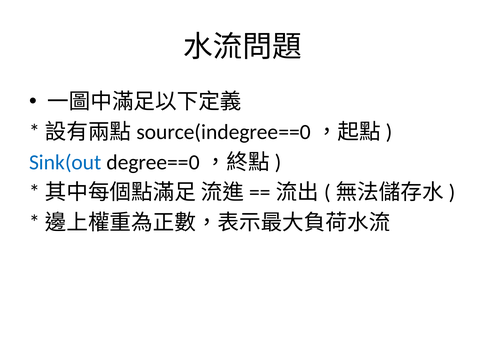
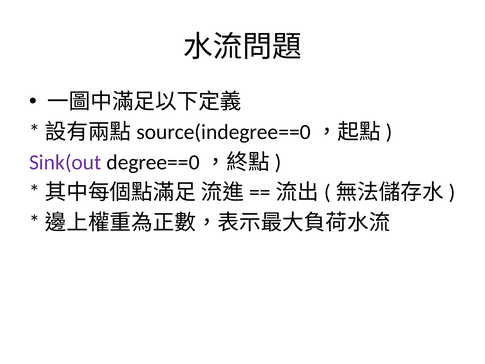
Sink(out colour: blue -> purple
